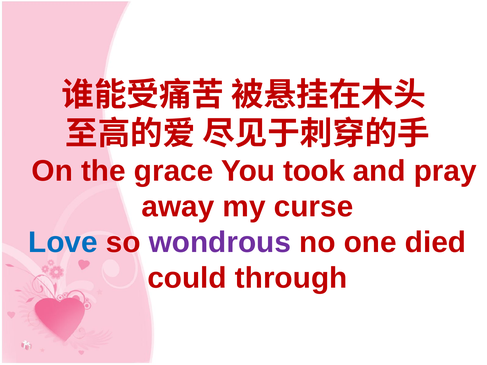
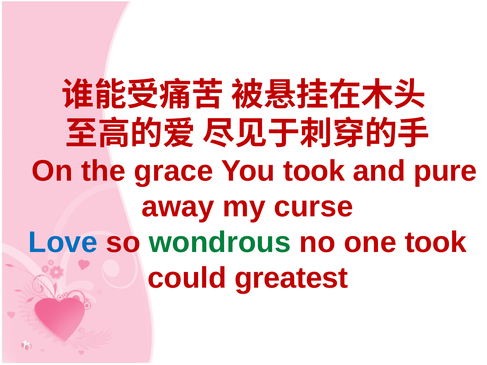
pray: pray -> pure
wondrous colour: purple -> green
one died: died -> took
through: through -> greatest
